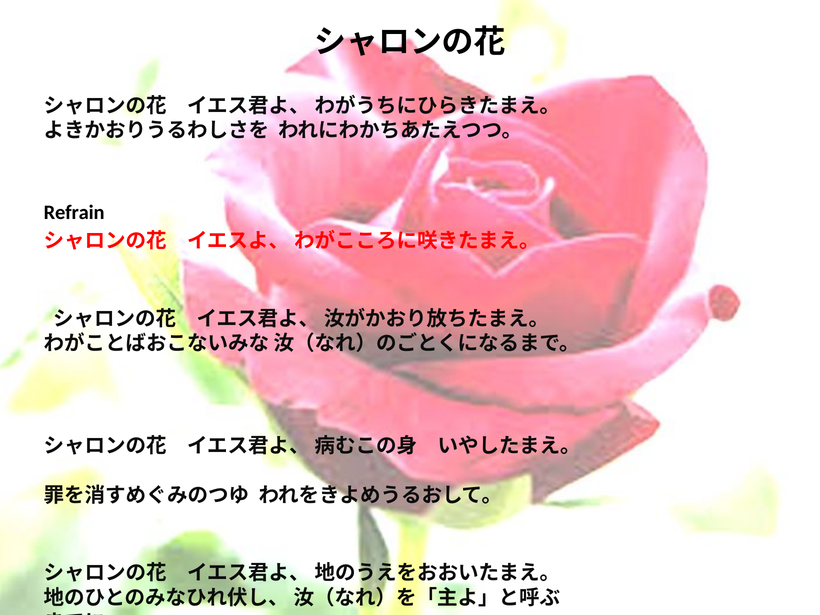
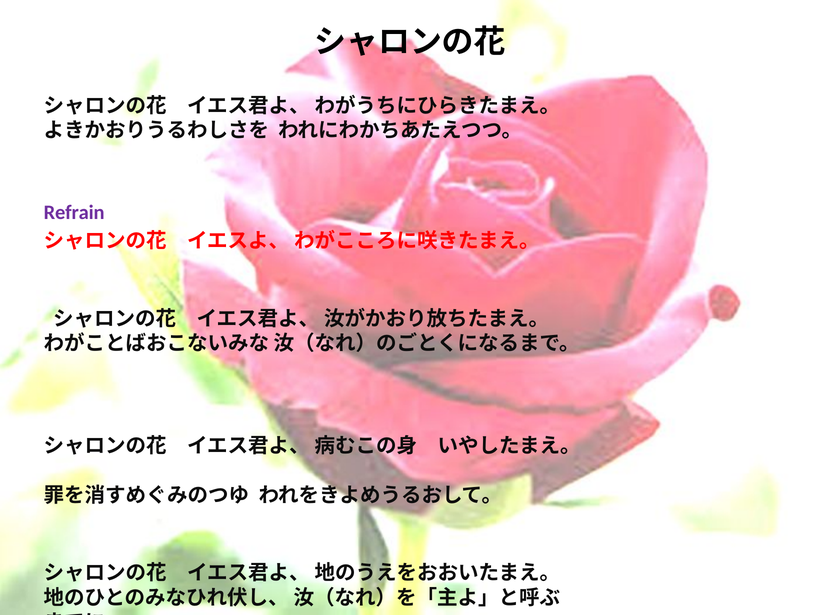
Refrain colour: black -> purple
